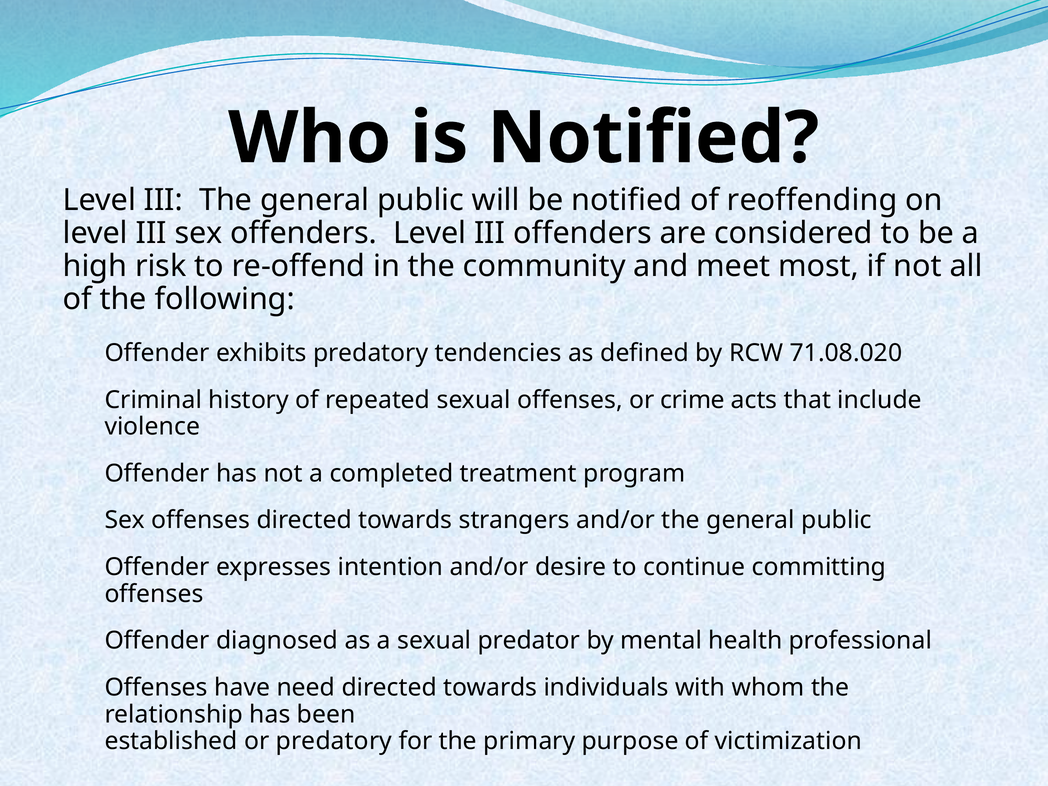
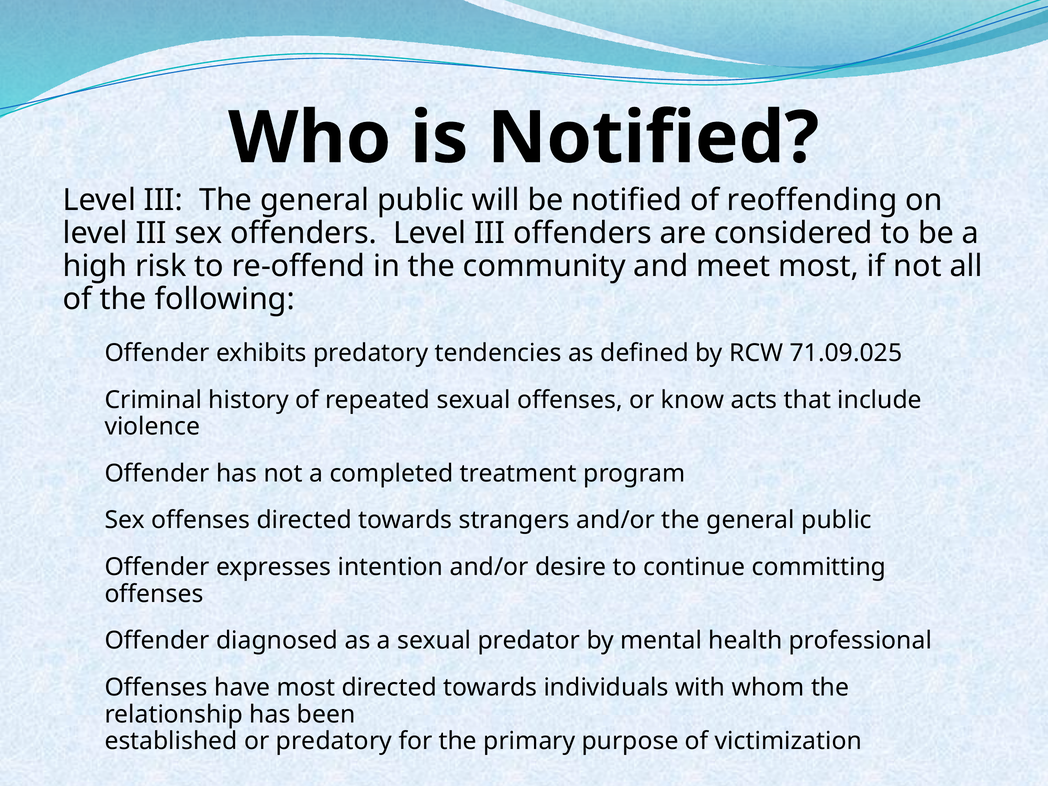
71.08.020: 71.08.020 -> 71.09.025
crime: crime -> know
have need: need -> most
